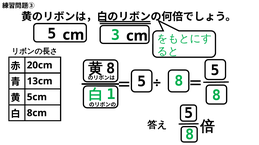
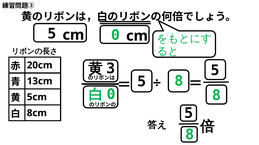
5 3: 3 -> 0
8 at (111, 69): 8 -> 3
1 at (111, 95): 1 -> 0
